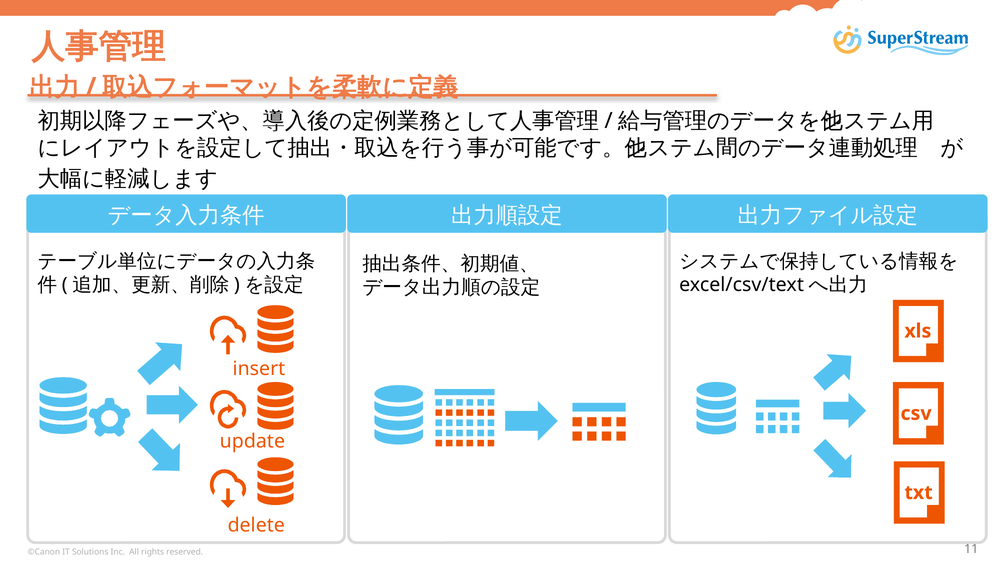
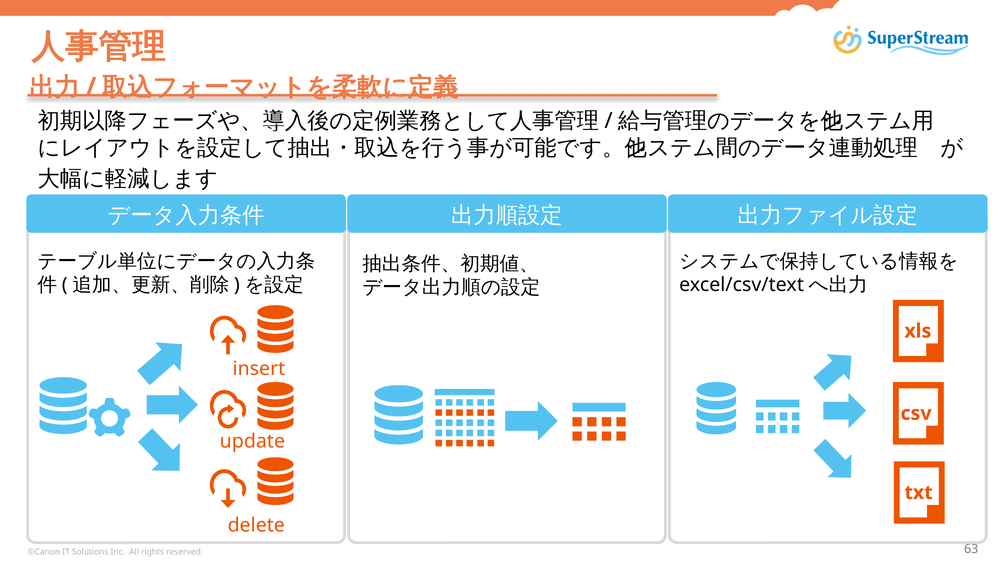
11: 11 -> 63
